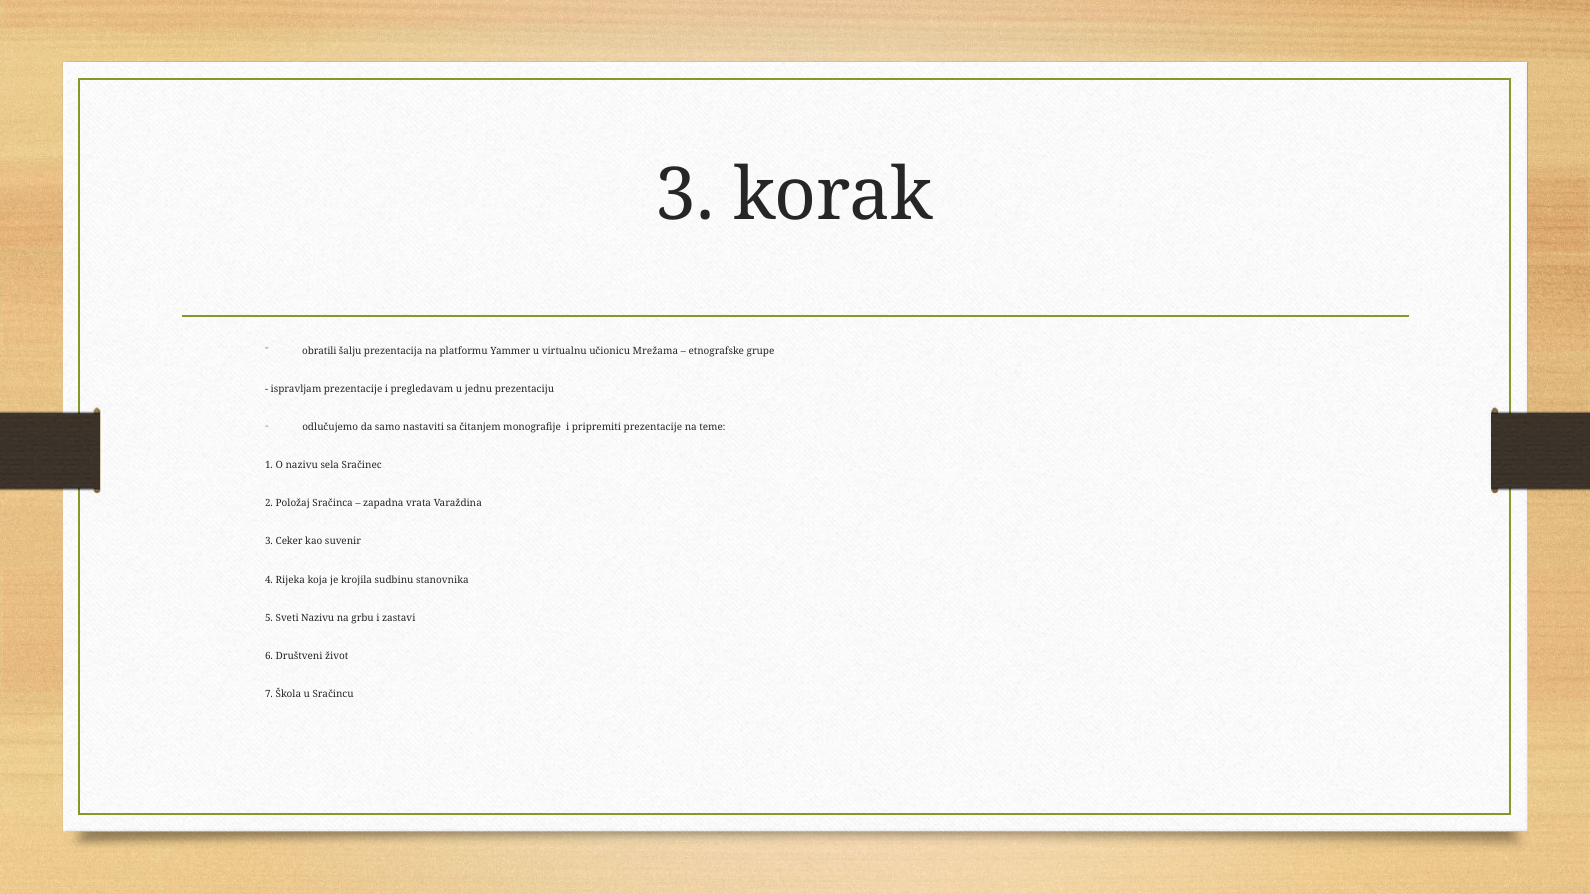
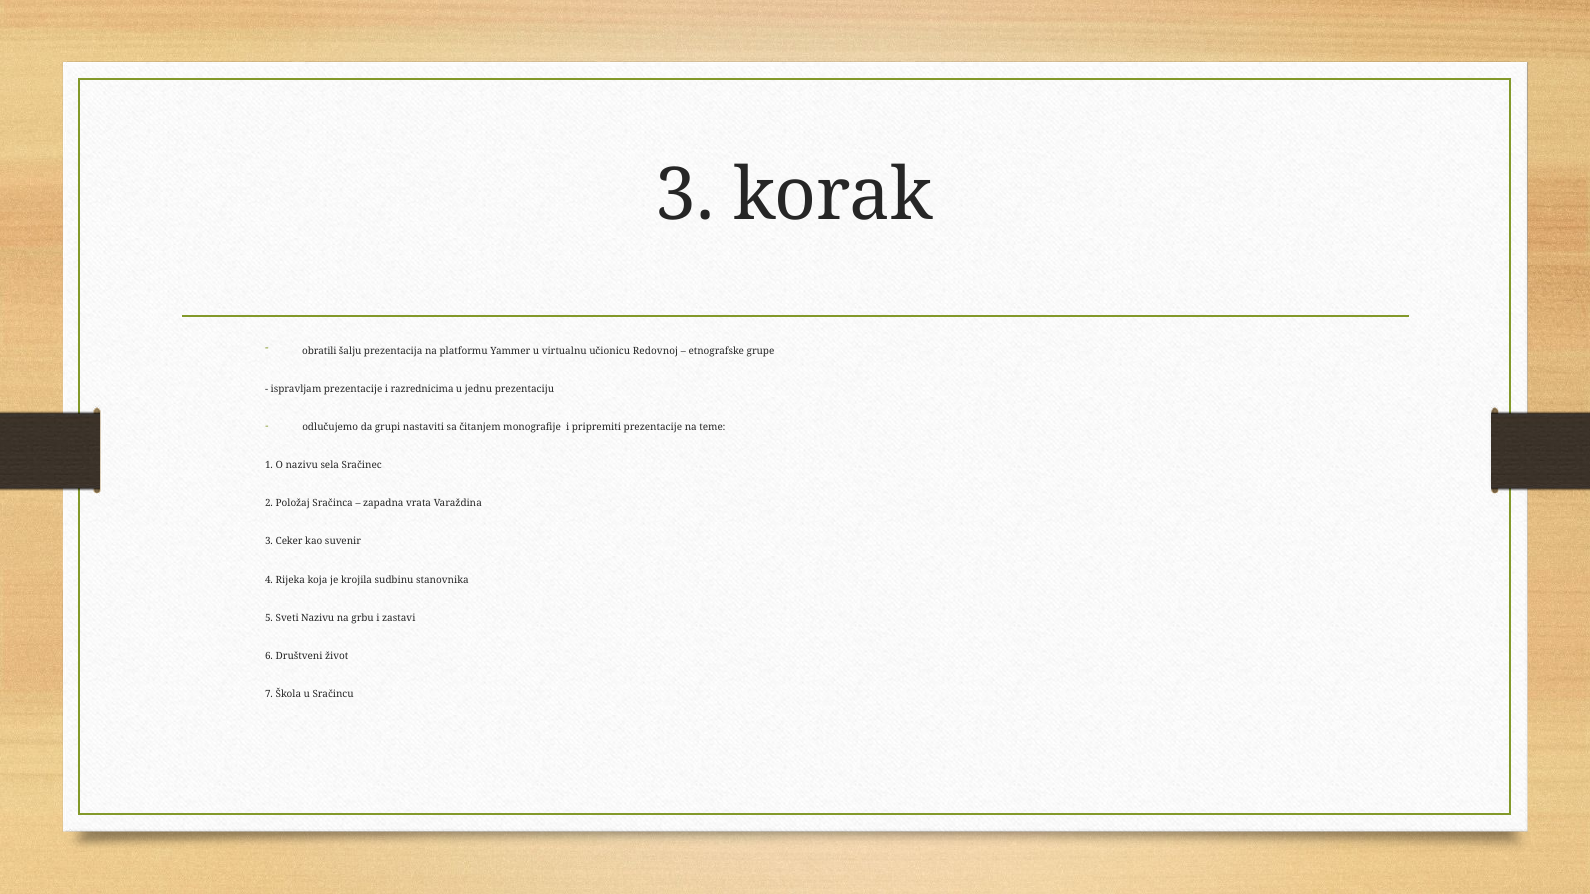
Mrežama: Mrežama -> Redovnoj
pregledavam: pregledavam -> razrednicima
samo: samo -> grupi
